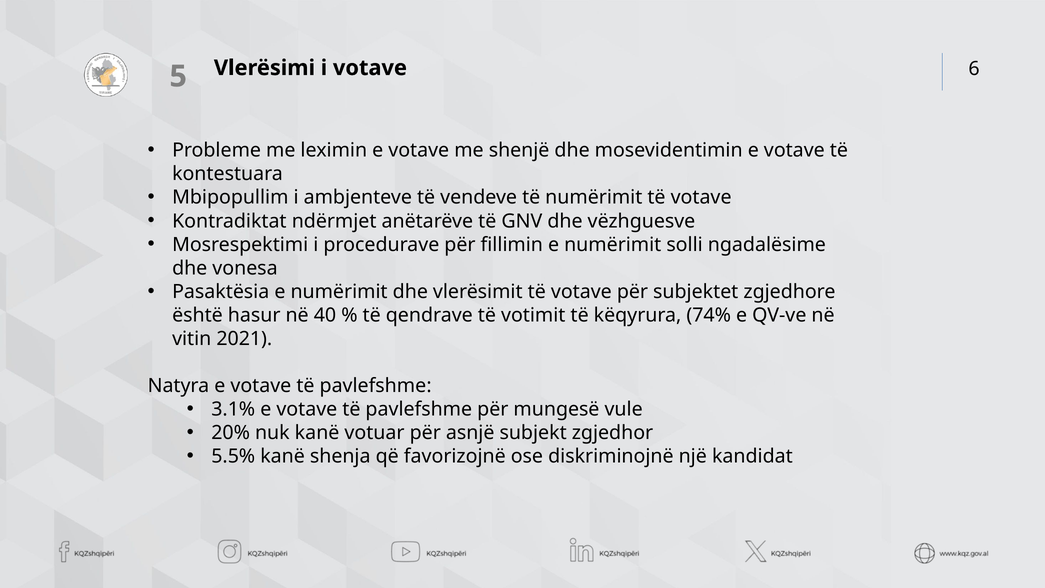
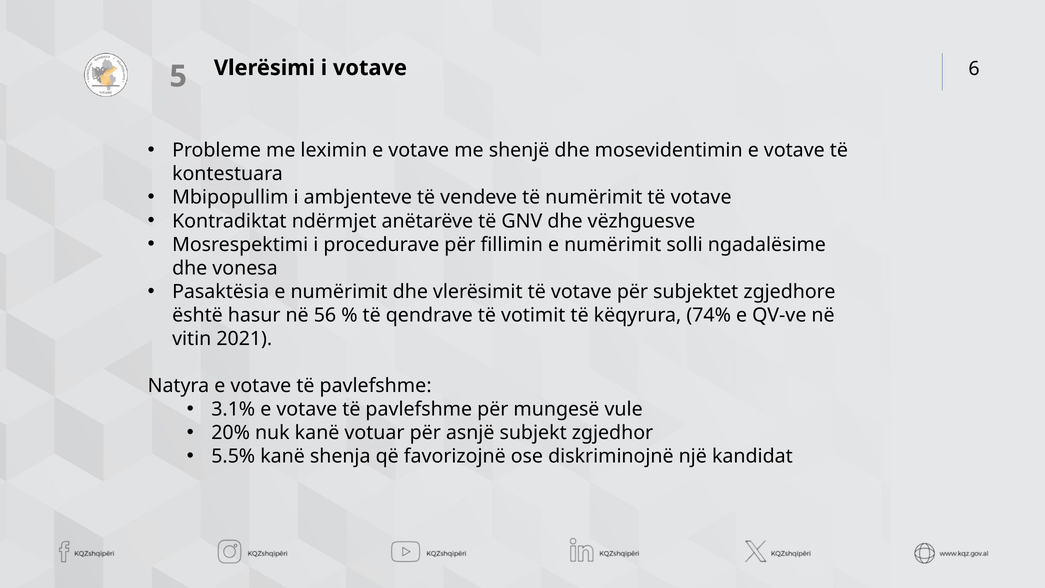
40: 40 -> 56
